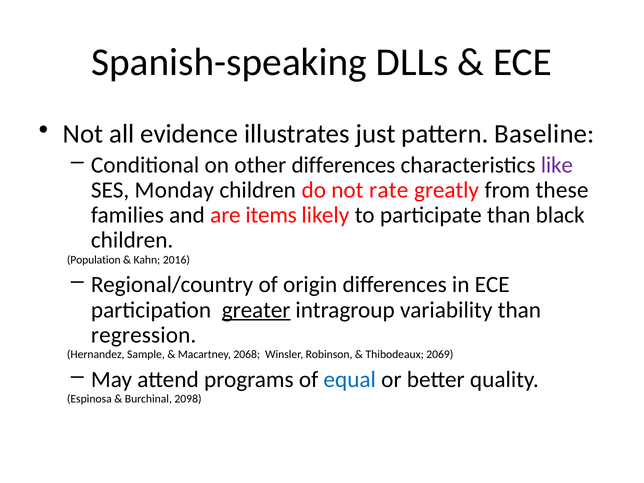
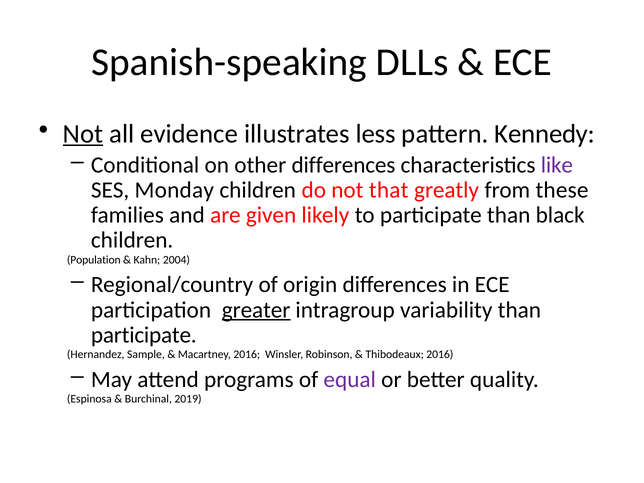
Not at (83, 134) underline: none -> present
just: just -> less
Baseline: Baseline -> Kennedy
rate: rate -> that
items: items -> given
2016: 2016 -> 2004
regression at (144, 335): regression -> participate
Macartney 2068: 2068 -> 2016
Thibodeaux 2069: 2069 -> 2016
equal colour: blue -> purple
2098: 2098 -> 2019
